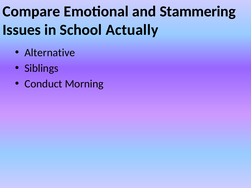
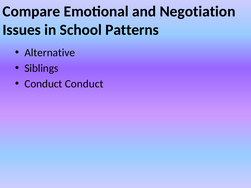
Stammering: Stammering -> Negotiation
Actually: Actually -> Patterns
Conduct Morning: Morning -> Conduct
